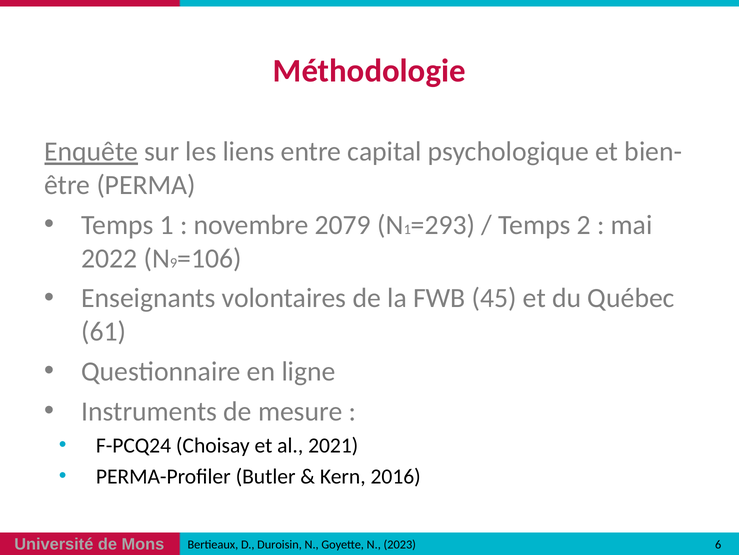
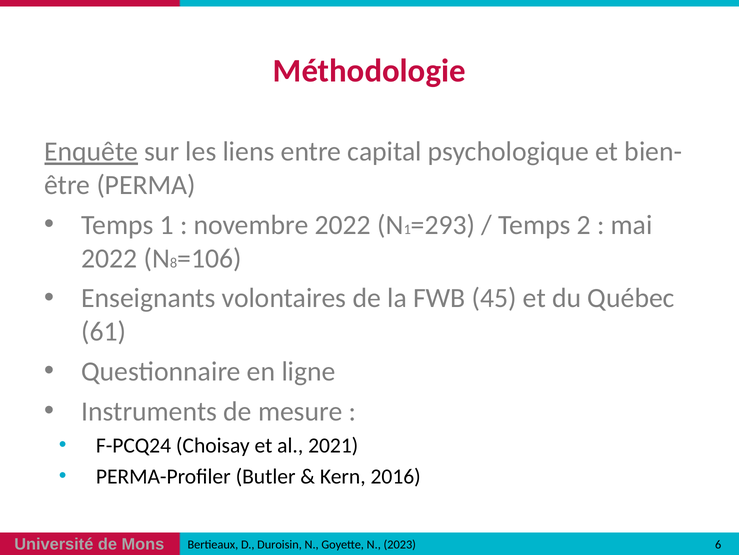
novembre 2079: 2079 -> 2022
9: 9 -> 8
